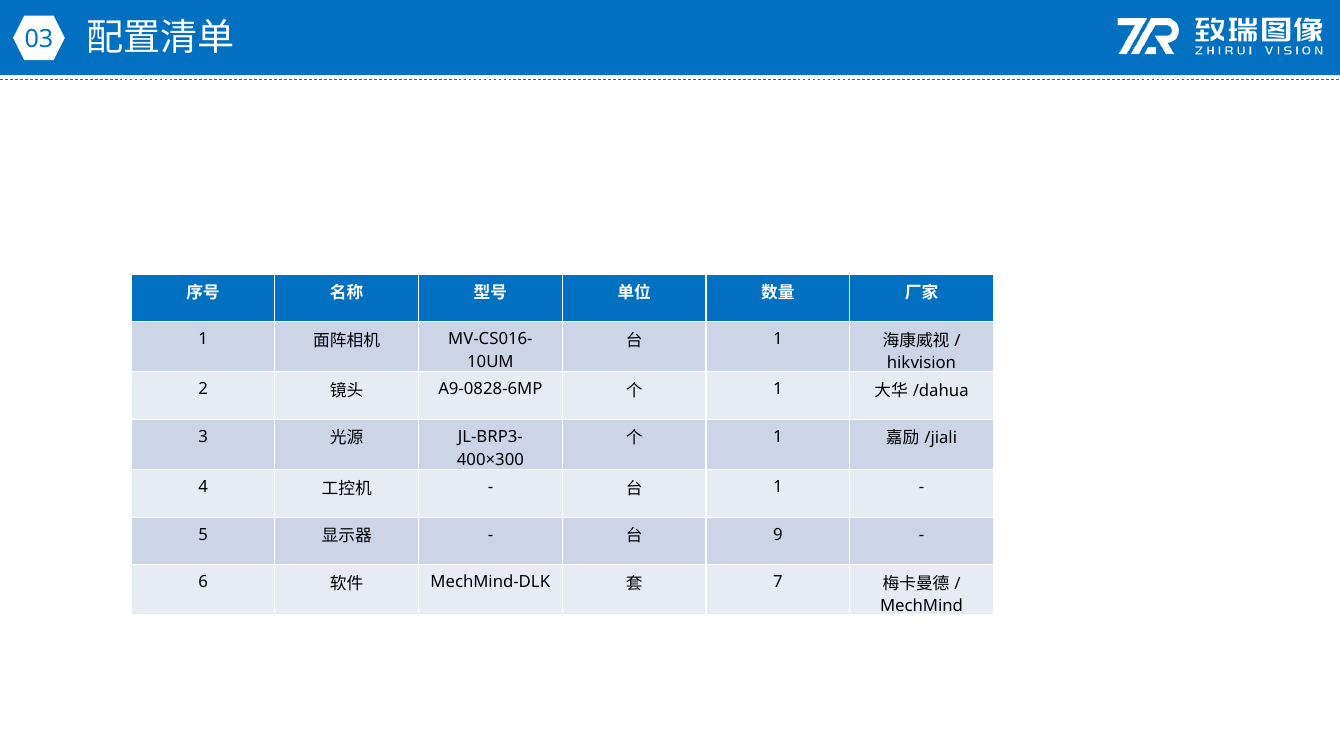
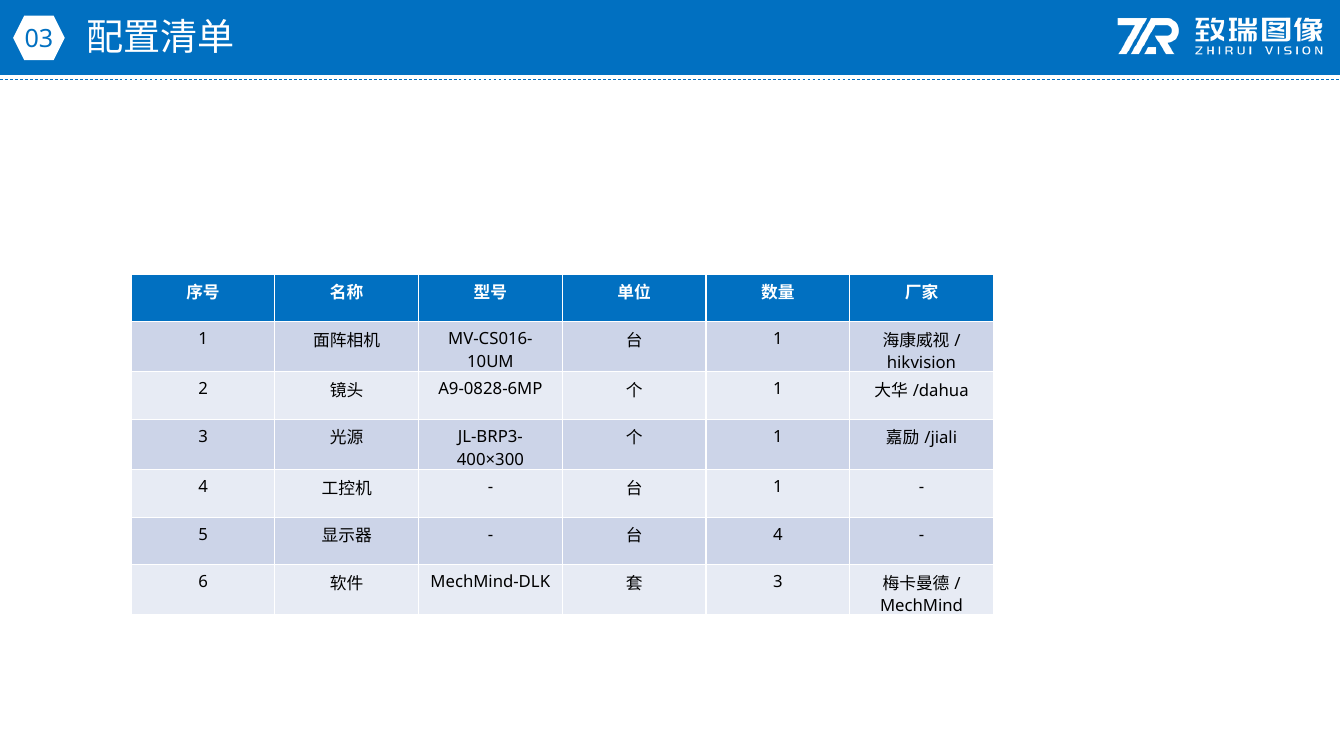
9 at (778, 534): 9 -> 4
7 at (778, 582): 7 -> 3
